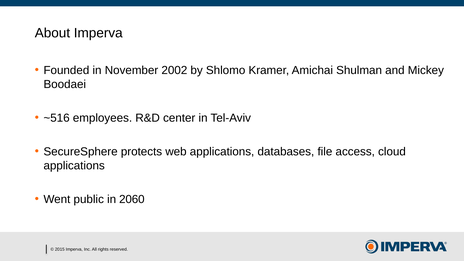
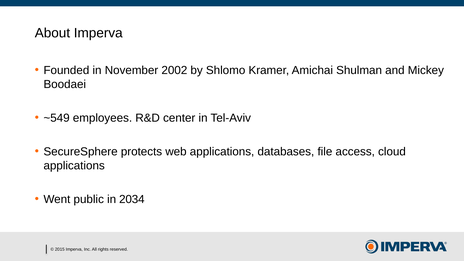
~516: ~516 -> ~549
2060: 2060 -> 2034
